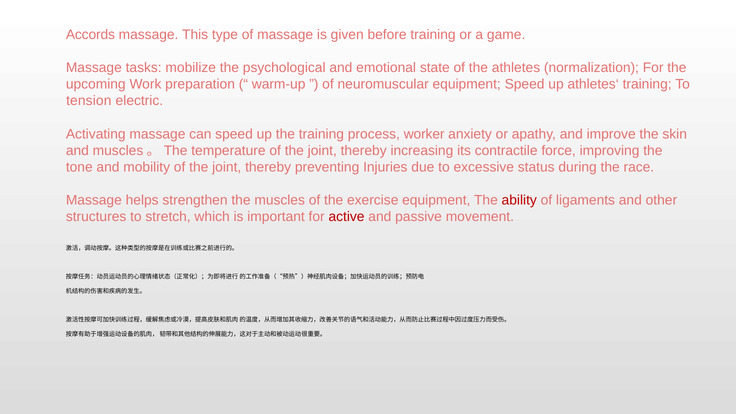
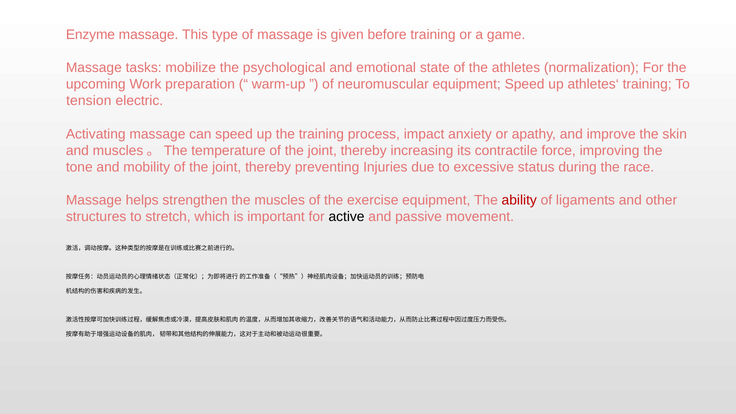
Accords: Accords -> Enzyme
worker: worker -> impact
active colour: red -> black
